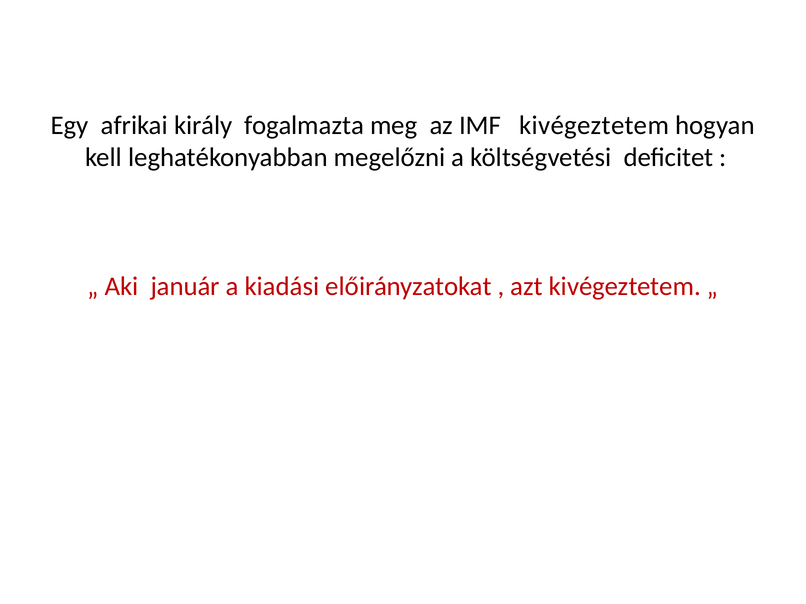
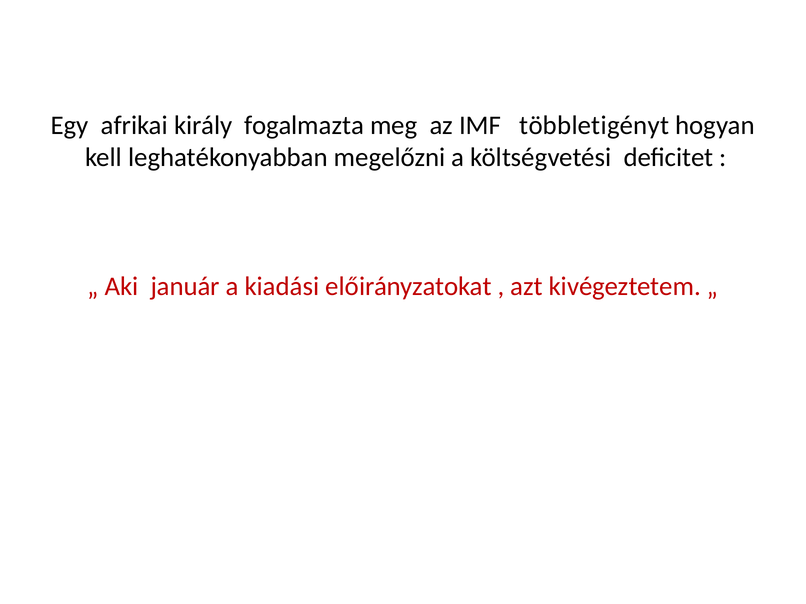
IMF kivégeztetem: kivégeztetem -> többletigényt
